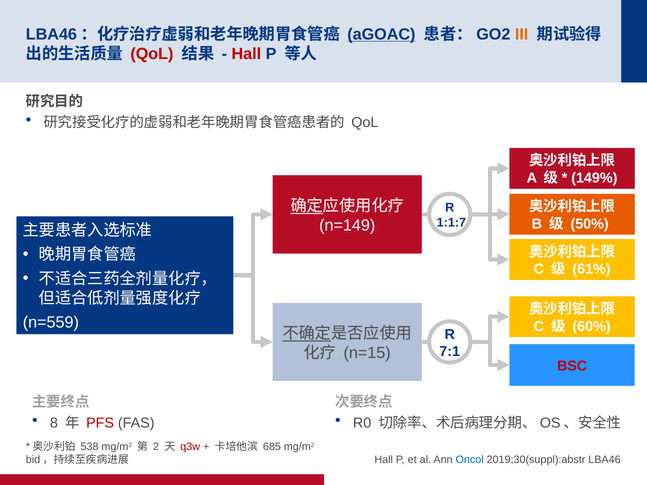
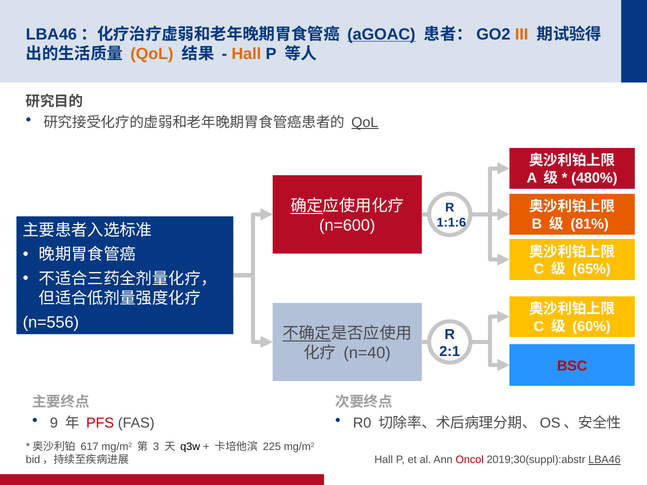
QoL at (152, 54) colour: red -> orange
Hall at (246, 54) colour: red -> orange
QoL at (365, 122) underline: none -> present
149%: 149% -> 480%
1:1:7: 1:1:7 -> 1:1:6
50%: 50% -> 81%
n=149: n=149 -> n=600
61%: 61% -> 65%
n=559: n=559 -> n=556
7:1: 7:1 -> 2:1
n=15: n=15 -> n=40
8: 8 -> 9
538: 538 -> 617
2: 2 -> 3
q3w colour: red -> black
685: 685 -> 225
Oncol colour: blue -> red
LBA46 underline: none -> present
